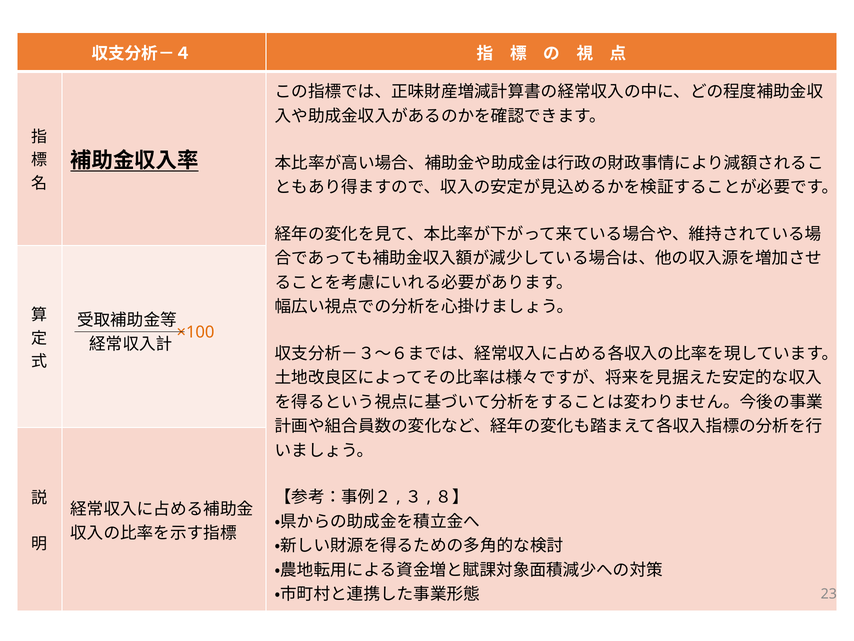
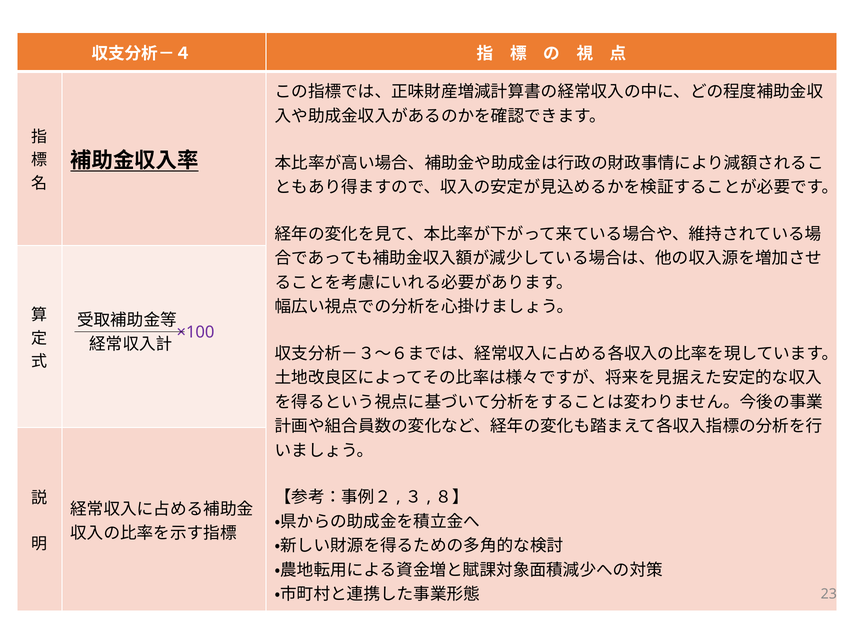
×100 colour: orange -> purple
